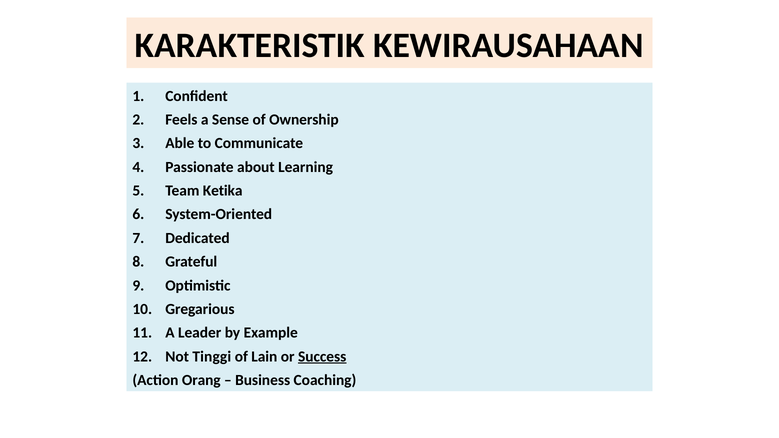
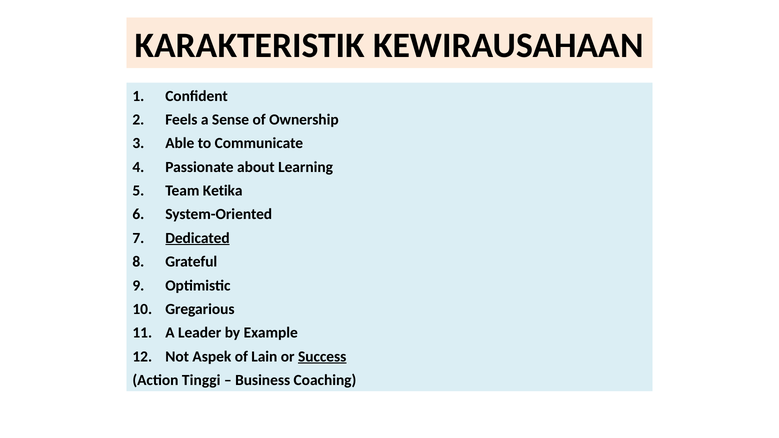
Dedicated underline: none -> present
Tinggi: Tinggi -> Aspek
Orang: Orang -> Tinggi
